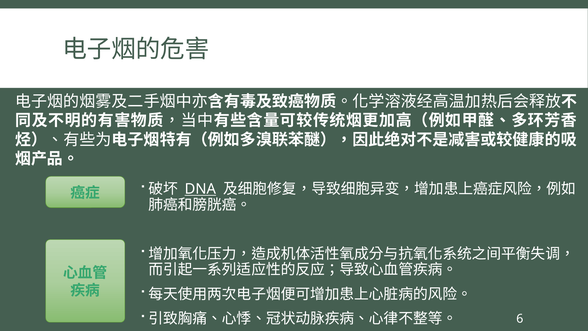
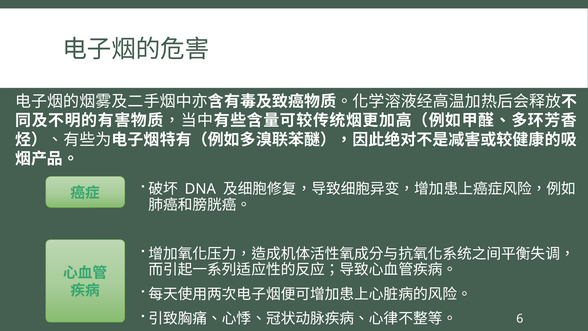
DNA underline: present -> none
